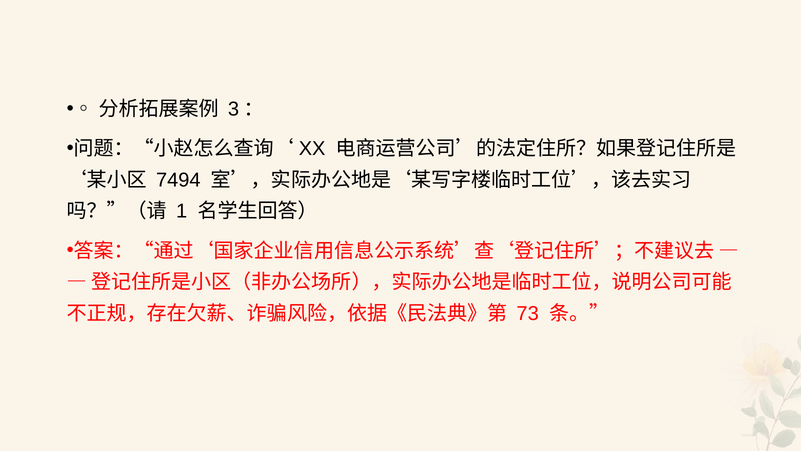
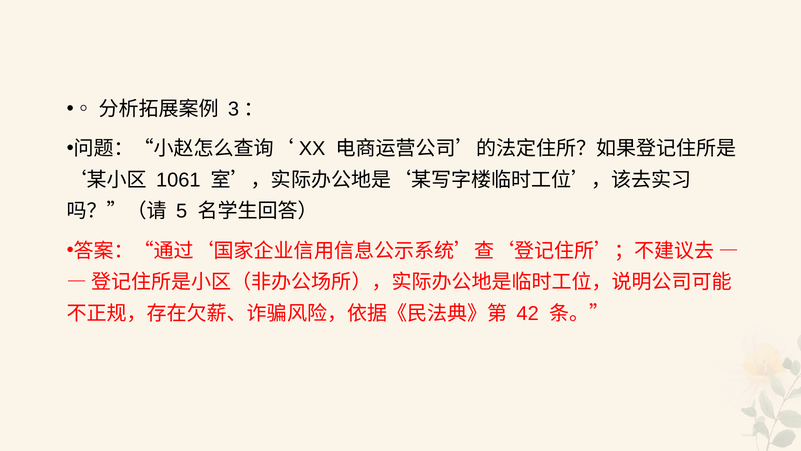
7494: 7494 -> 1061
1: 1 -> 5
73: 73 -> 42
